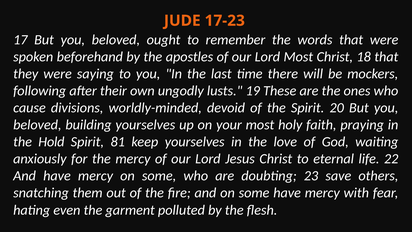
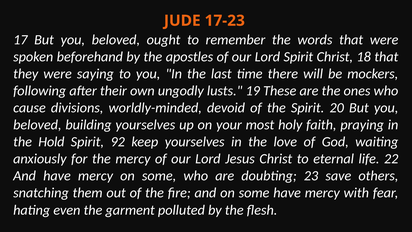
Lord Most: Most -> Spirit
81: 81 -> 92
